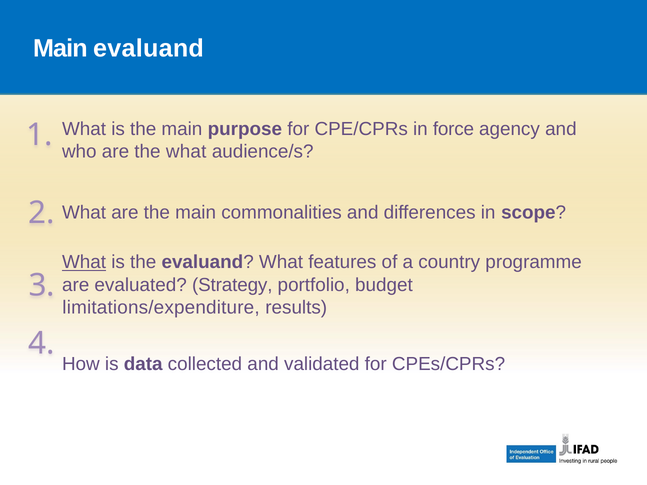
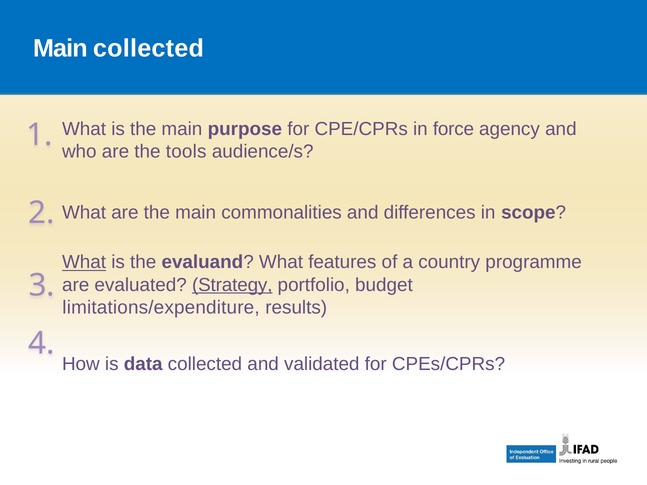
Main evaluand: evaluand -> collected
the what: what -> tools
Strategy underline: none -> present
